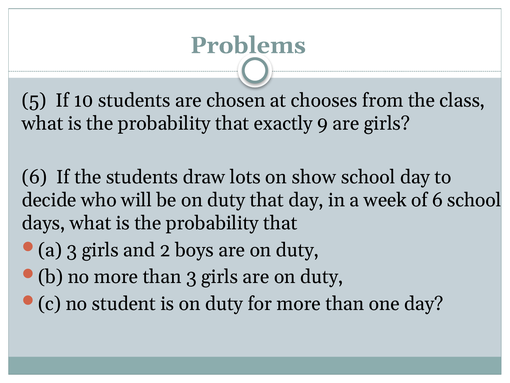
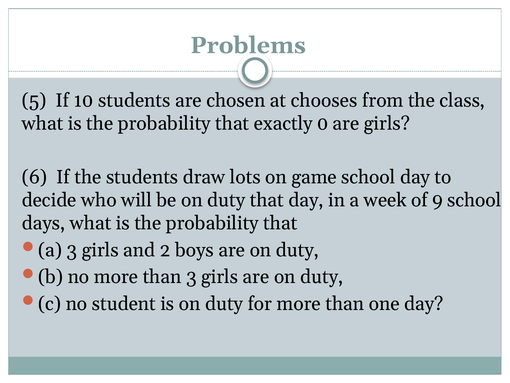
9: 9 -> 0
show: show -> game
of 6: 6 -> 9
